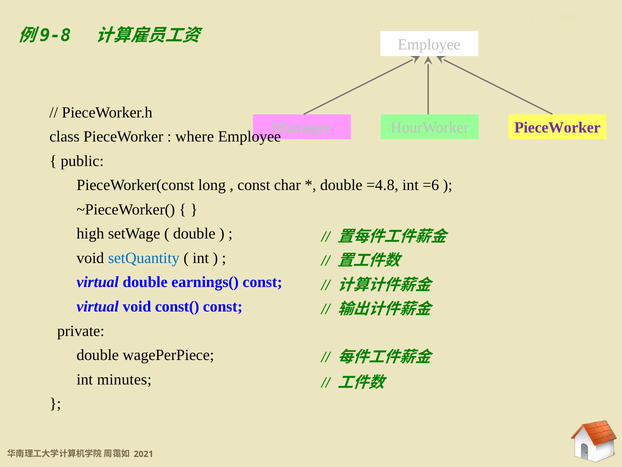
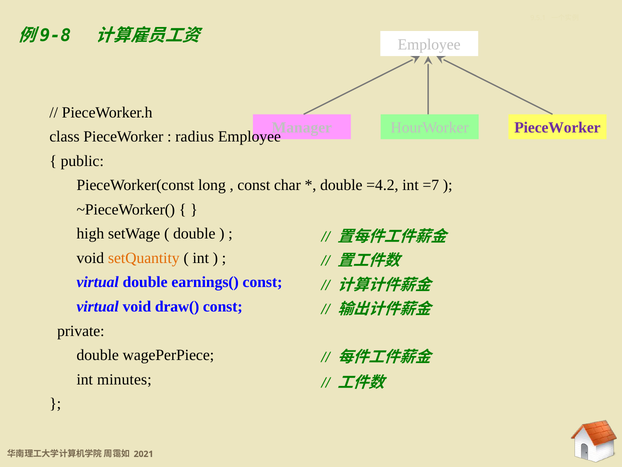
where: where -> radius
=4.8: =4.8 -> =4.2
=6: =6 -> =7
setQuantity colour: blue -> orange
const(: const( -> draw(
